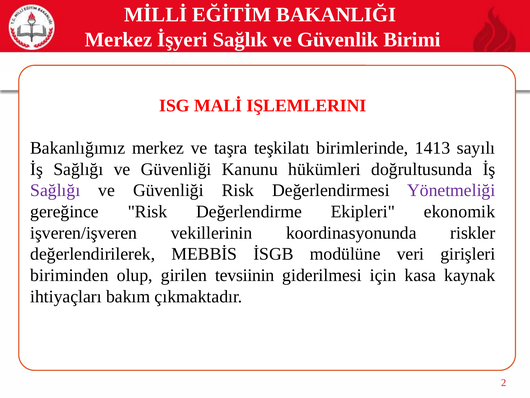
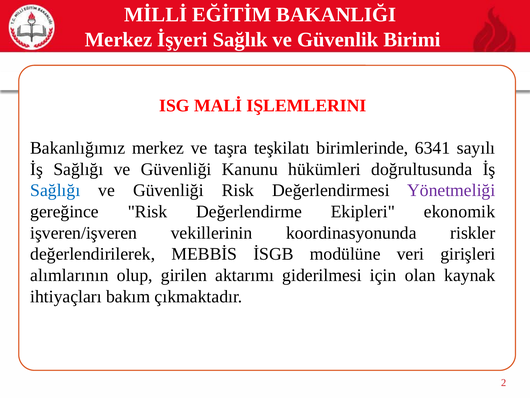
1413: 1413 -> 6341
Sağlığı at (55, 190) colour: purple -> blue
biriminden: biriminden -> alımlarının
tevsiinin: tevsiinin -> aktarımı
kasa: kasa -> olan
